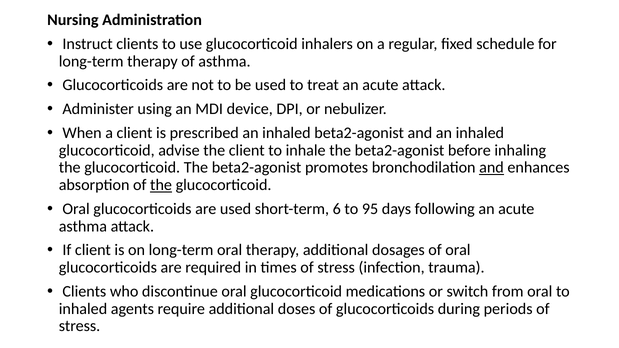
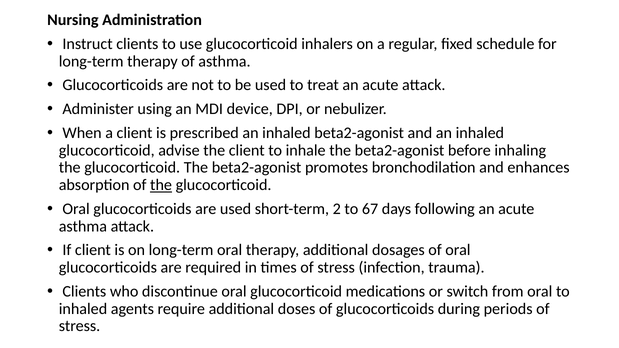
and at (492, 168) underline: present -> none
6: 6 -> 2
95: 95 -> 67
